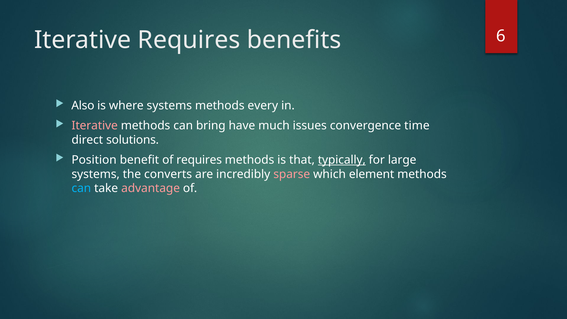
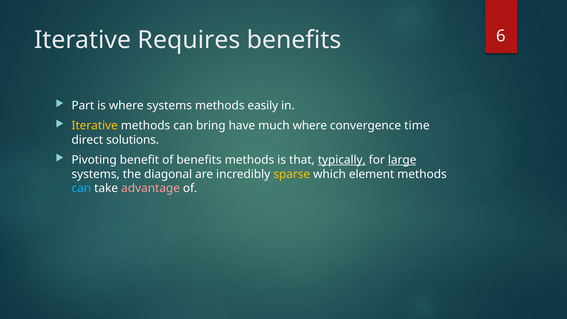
Also: Also -> Part
every: every -> easily
Iterative at (95, 126) colour: pink -> yellow
much issues: issues -> where
Position: Position -> Pivoting
of requires: requires -> benefits
large underline: none -> present
converts: converts -> diagonal
sparse colour: pink -> yellow
